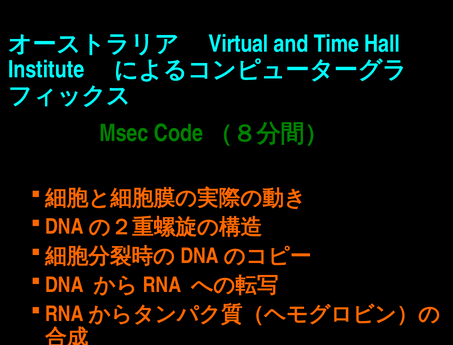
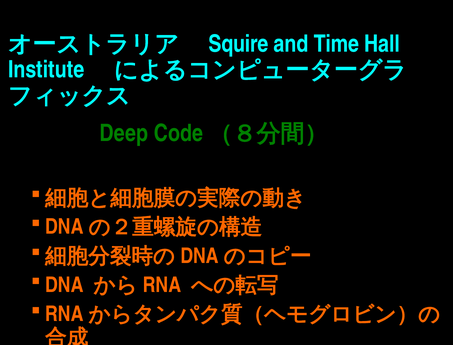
Virtual: Virtual -> Squire
Msec: Msec -> Deep
